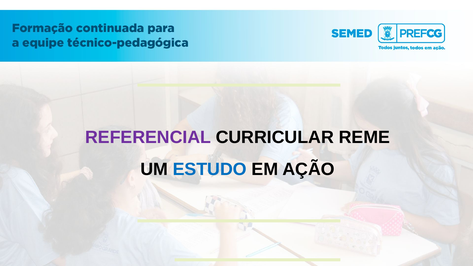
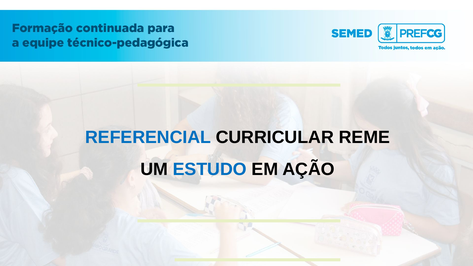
REFERENCIAL colour: purple -> blue
